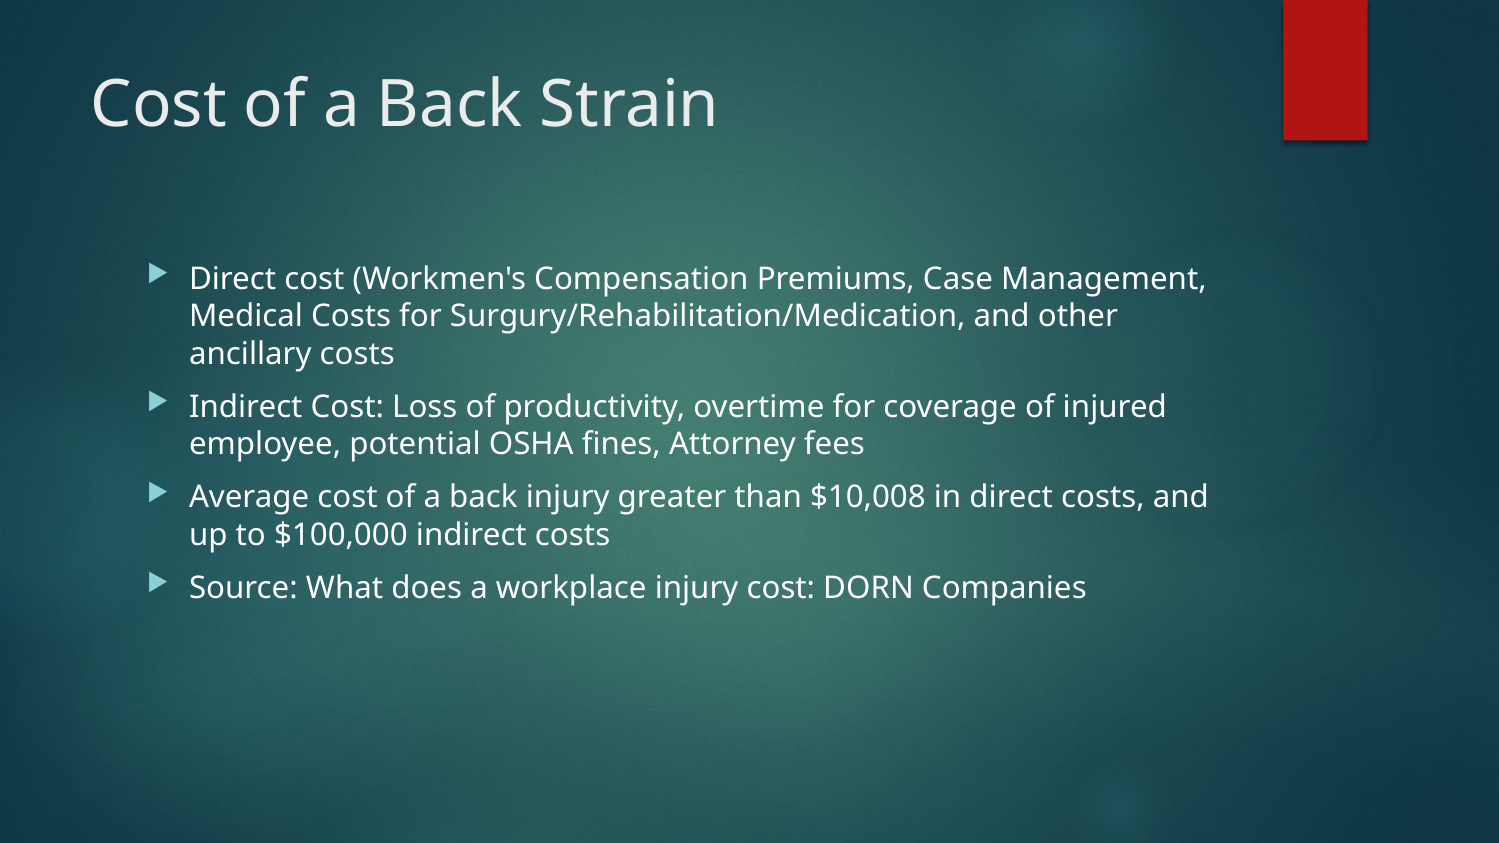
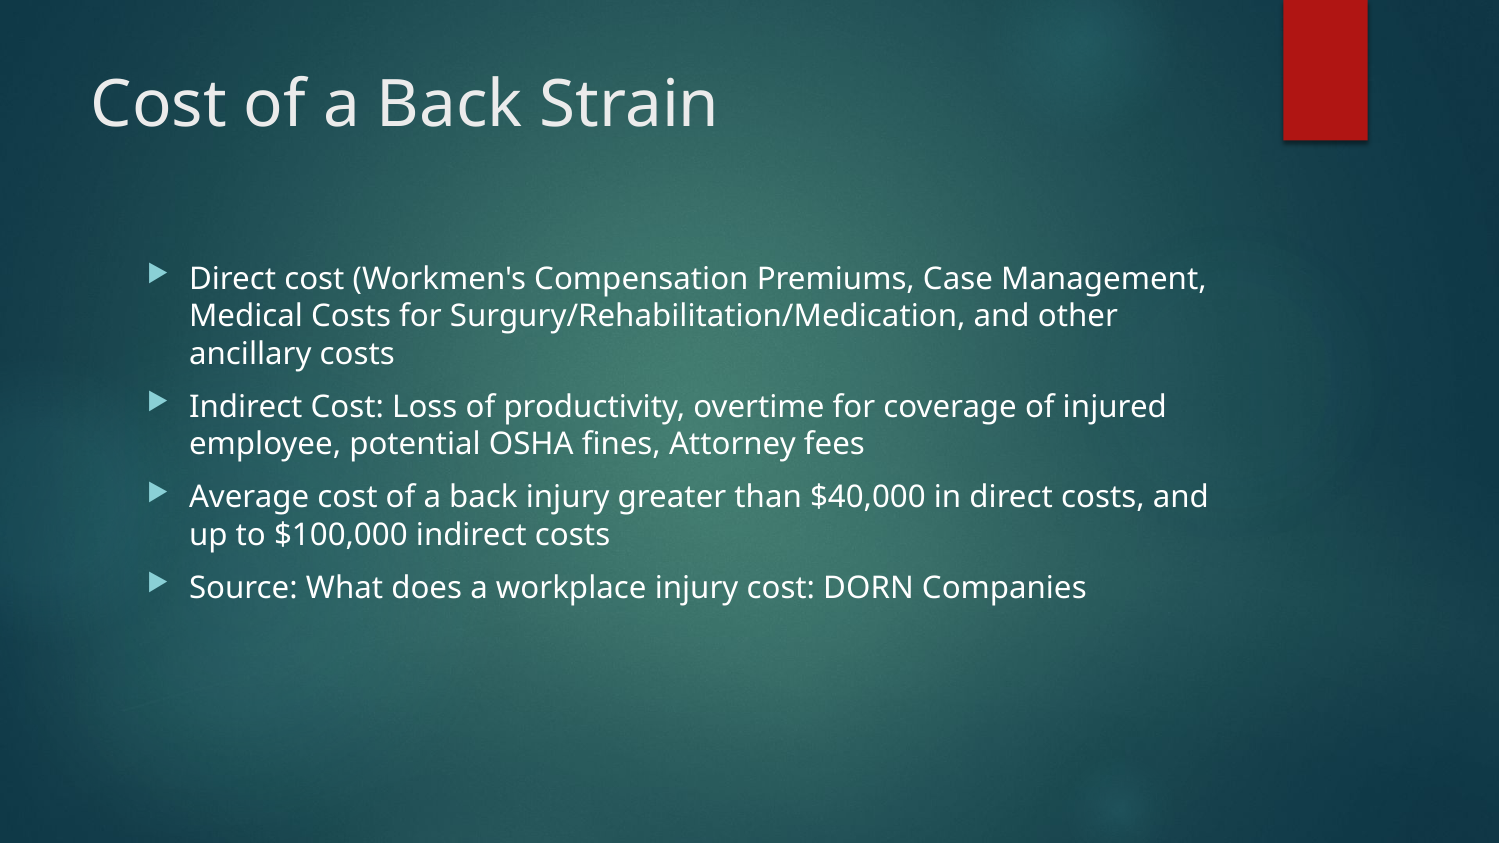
$10,008: $10,008 -> $40,000
